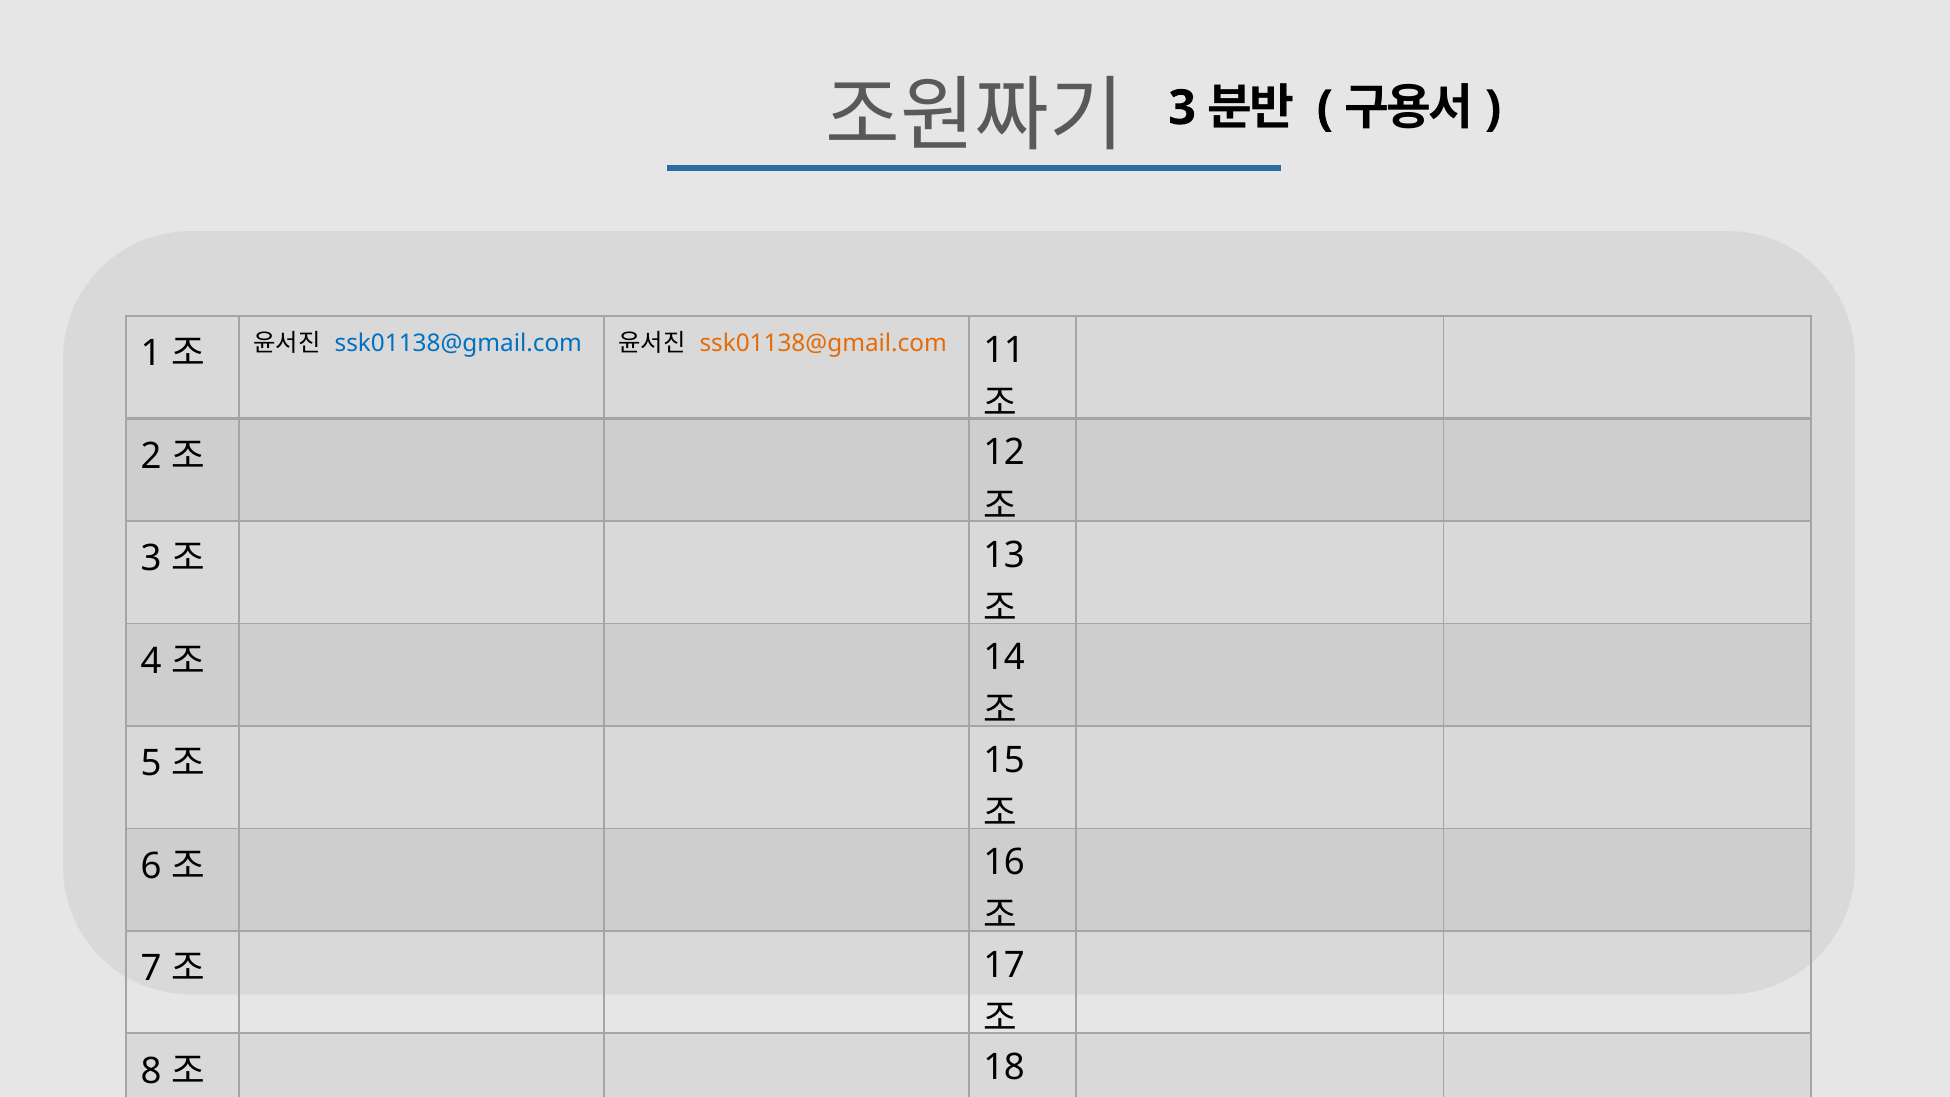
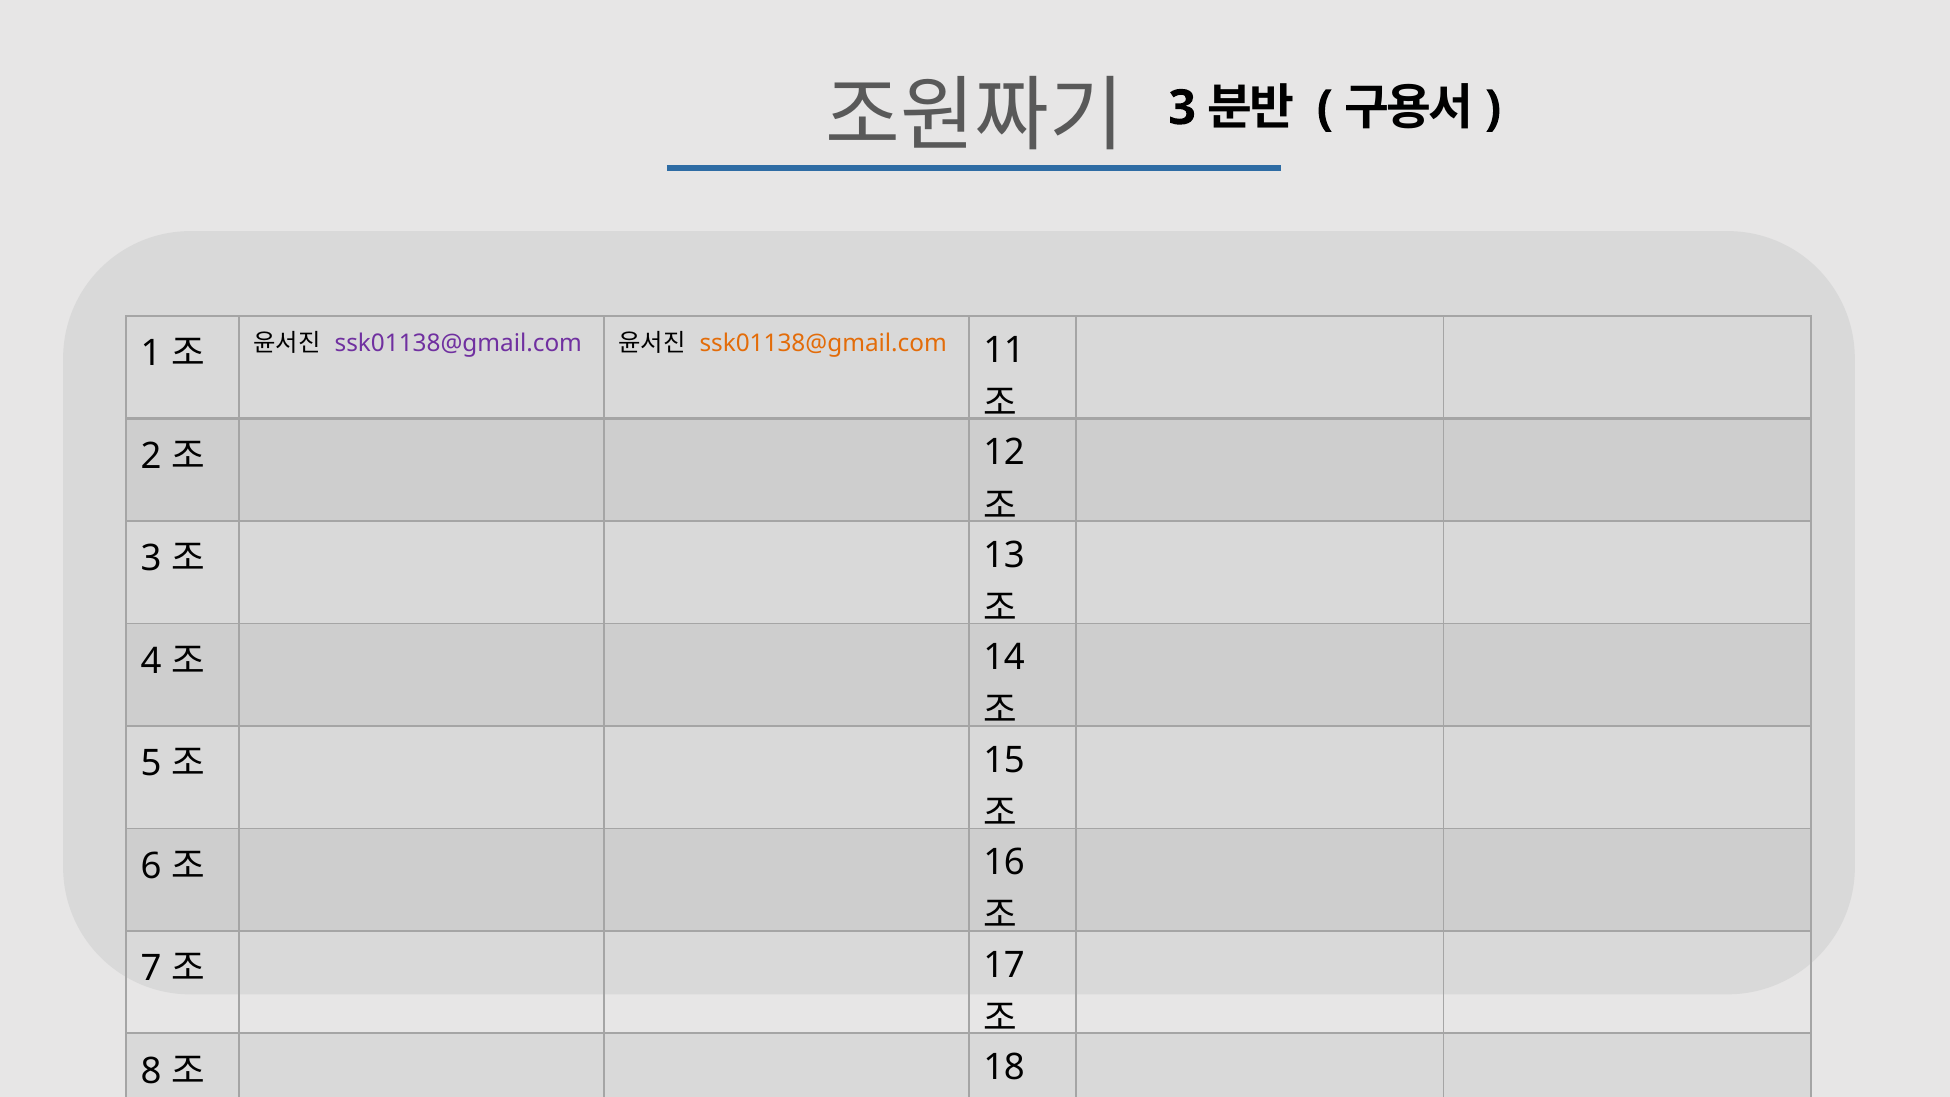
ssk01138@gmail.com at (458, 344) colour: blue -> purple
